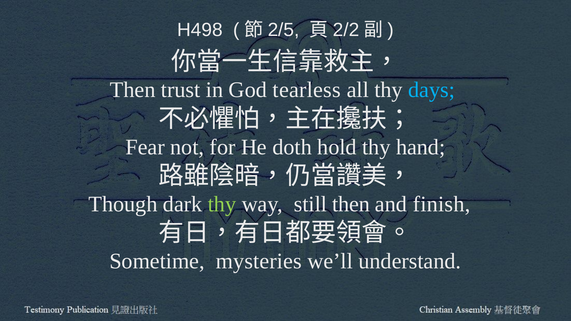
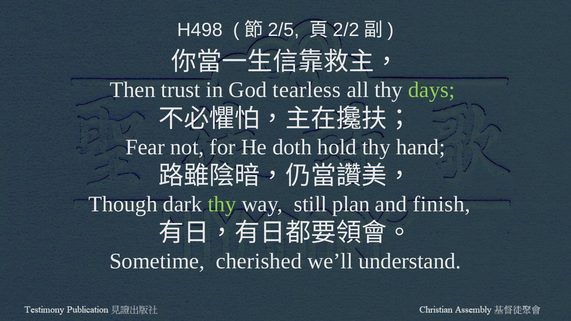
days colour: light blue -> light green
still then: then -> plan
mysteries: mysteries -> cherished
